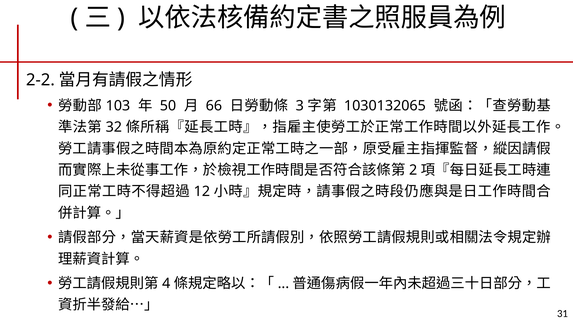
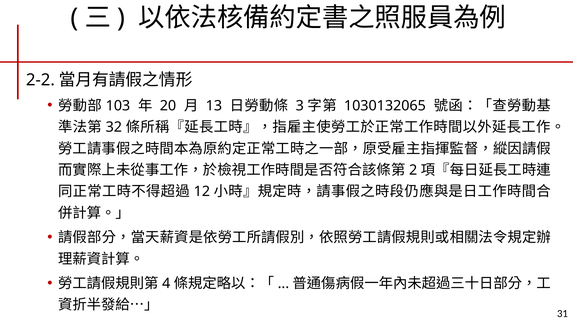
50: 50 -> 20
66: 66 -> 13
